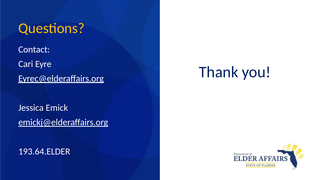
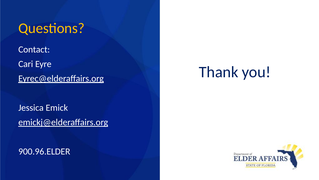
193.64.ELDER: 193.64.ELDER -> 900.96.ELDER
